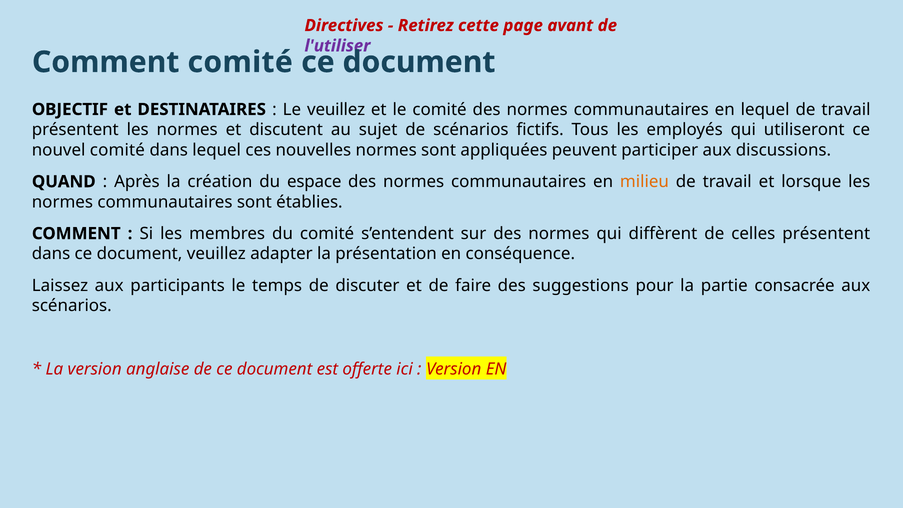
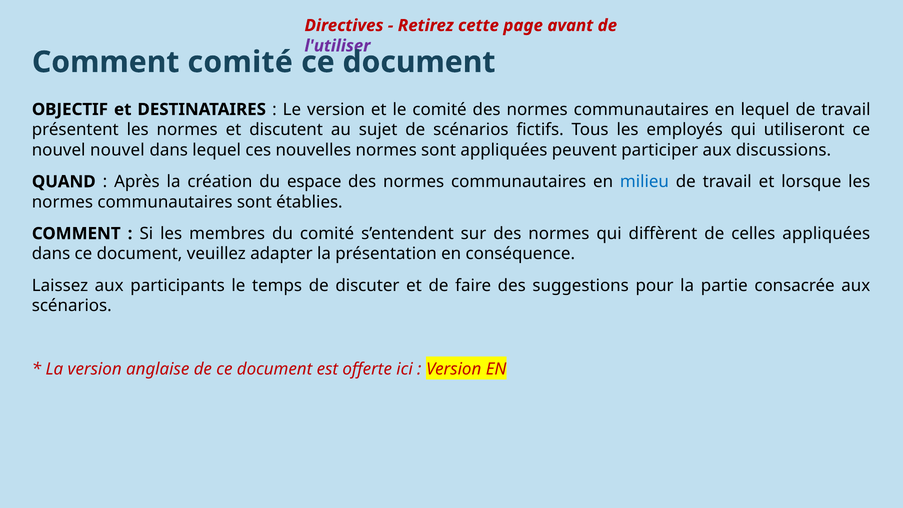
Le veuillez: veuillez -> version
nouvel comité: comité -> nouvel
milieu colour: orange -> blue
celles présentent: présentent -> appliquées
